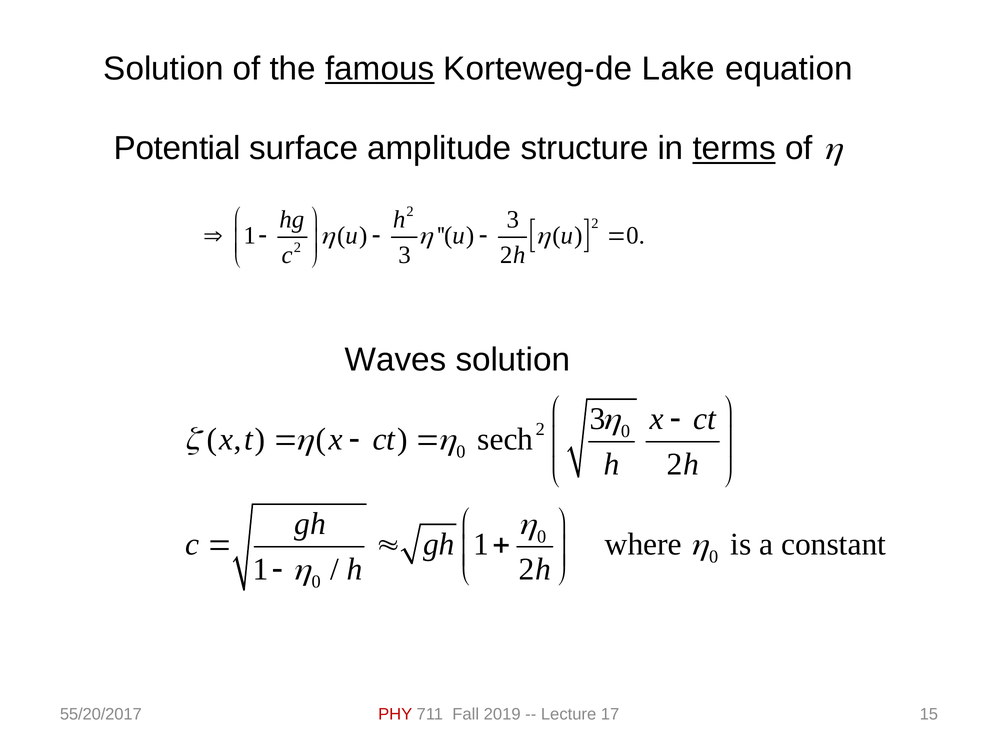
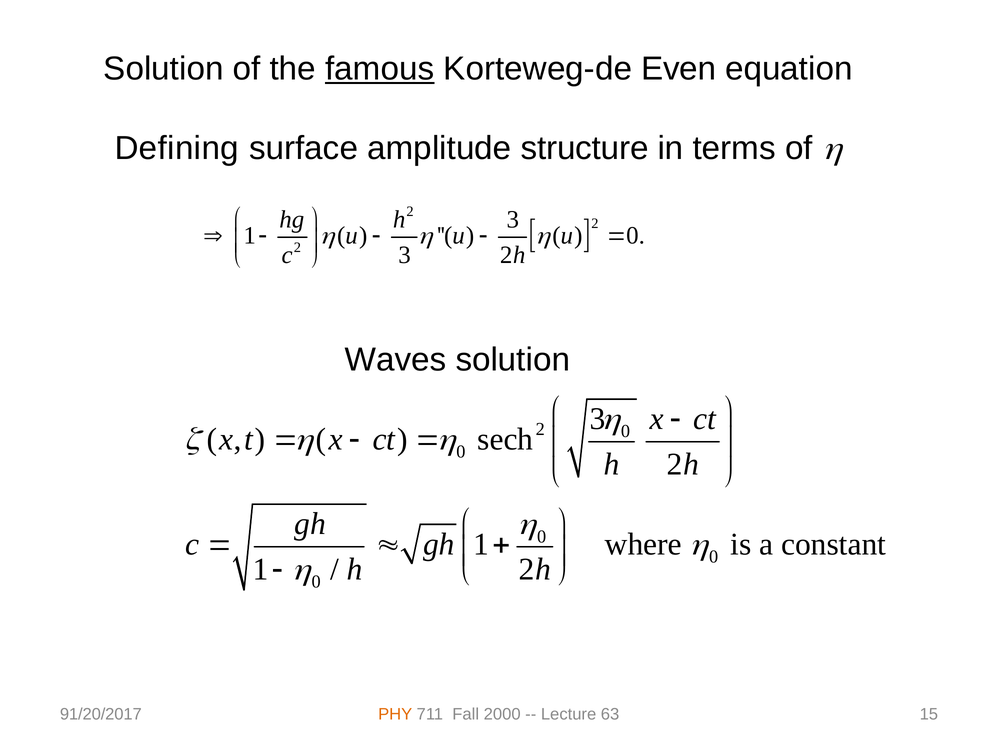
Lake: Lake -> Even
Potential: Potential -> Defining
terms underline: present -> none
55/20/2017: 55/20/2017 -> 91/20/2017
PHY colour: red -> orange
2019: 2019 -> 2000
17: 17 -> 63
